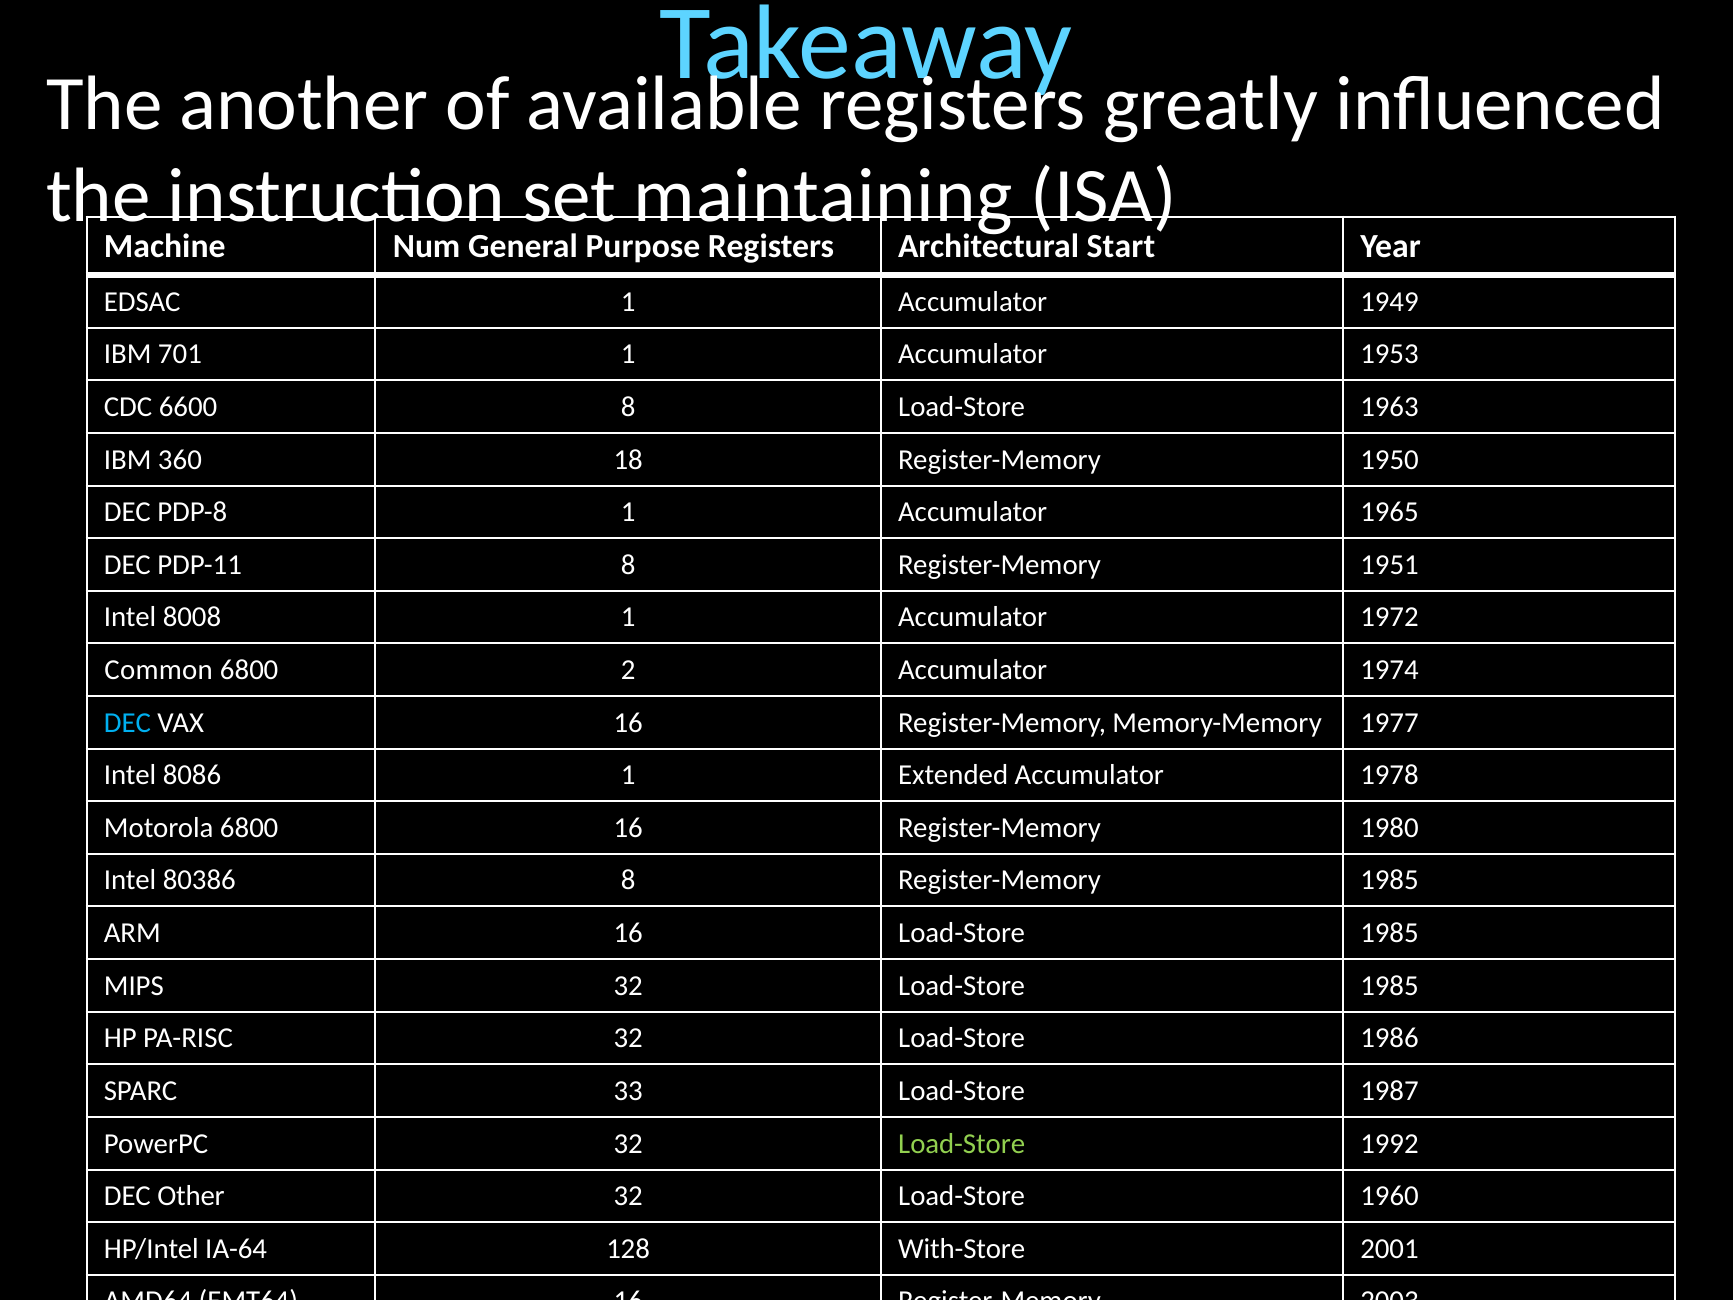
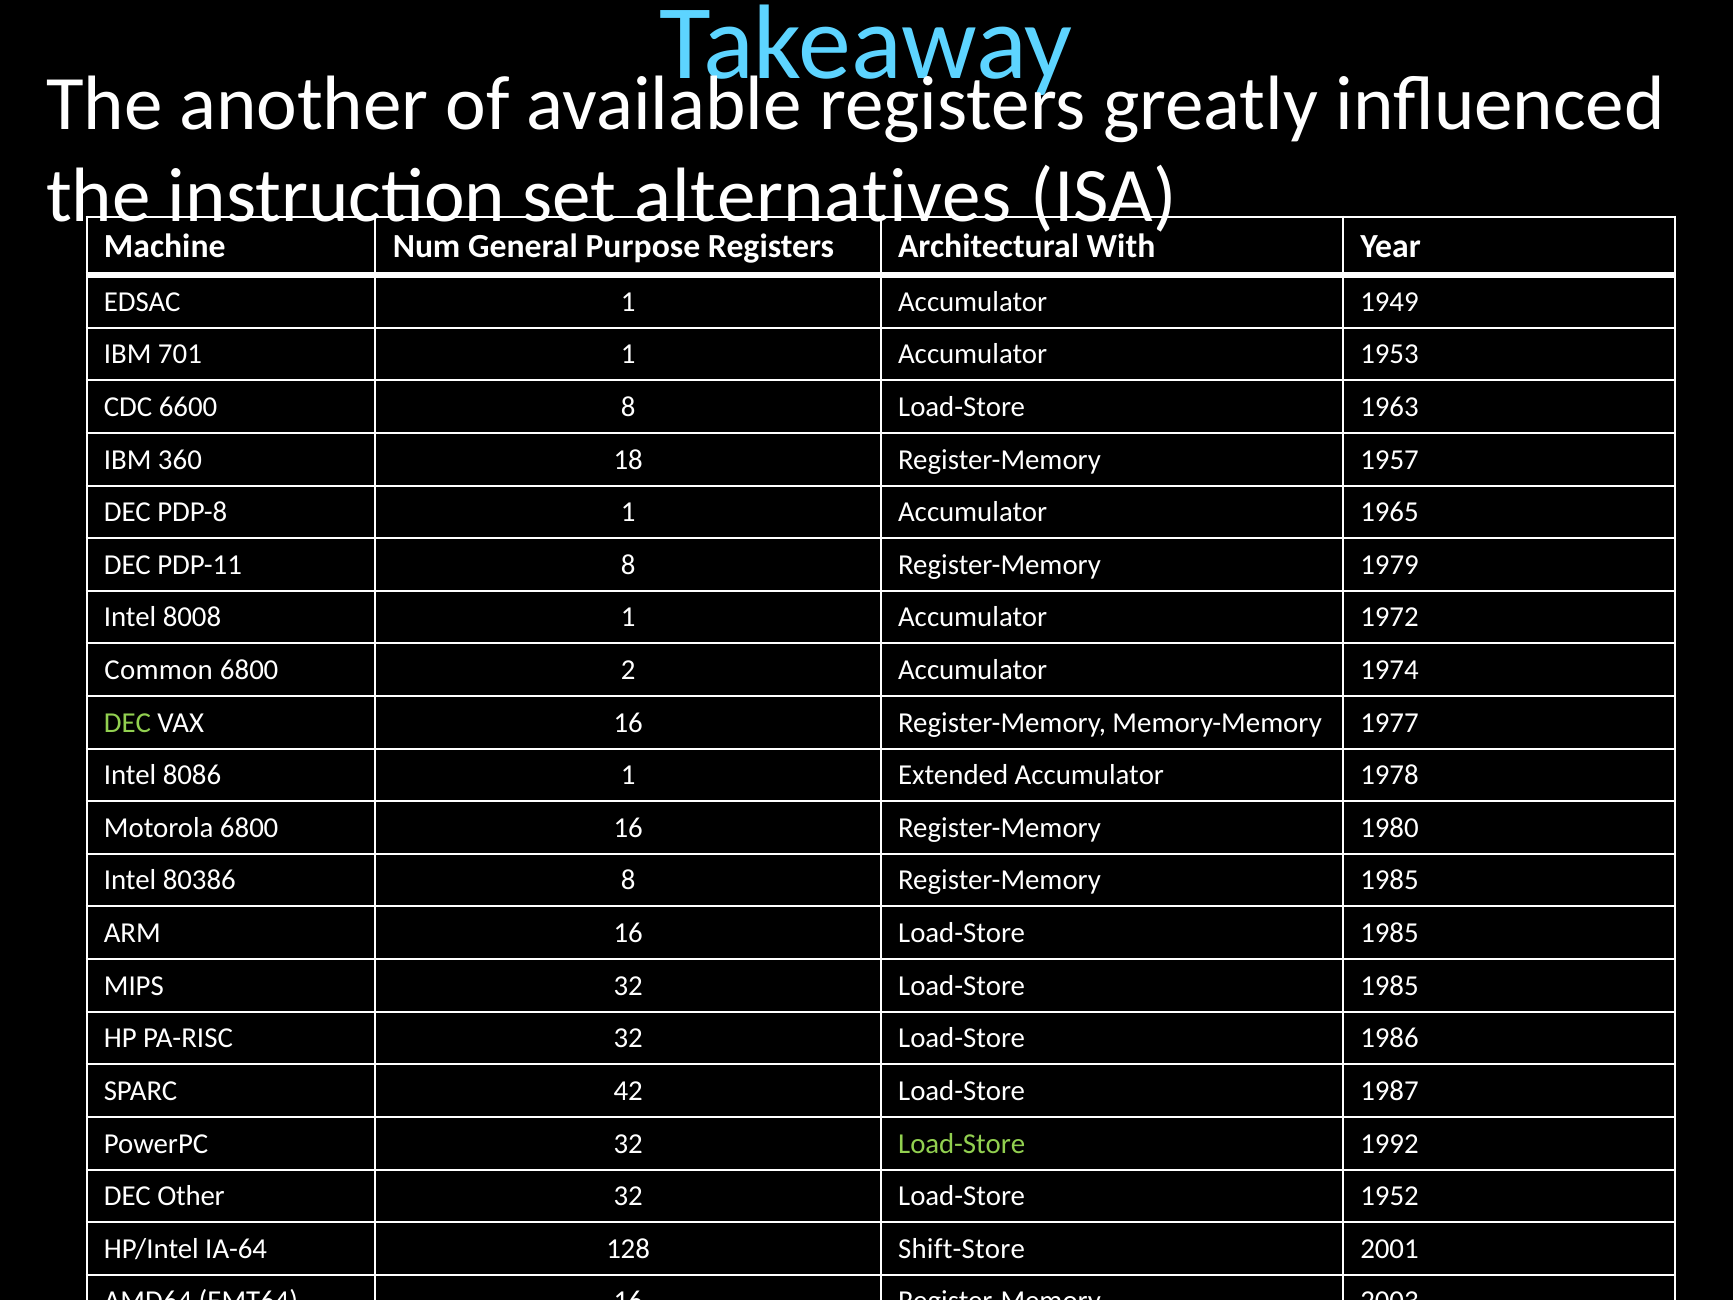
maintaining: maintaining -> alternatives
Start: Start -> With
1950: 1950 -> 1957
1951: 1951 -> 1979
DEC at (127, 722) colour: light blue -> light green
33: 33 -> 42
1960: 1960 -> 1952
With-Store: With-Store -> Shift-Store
